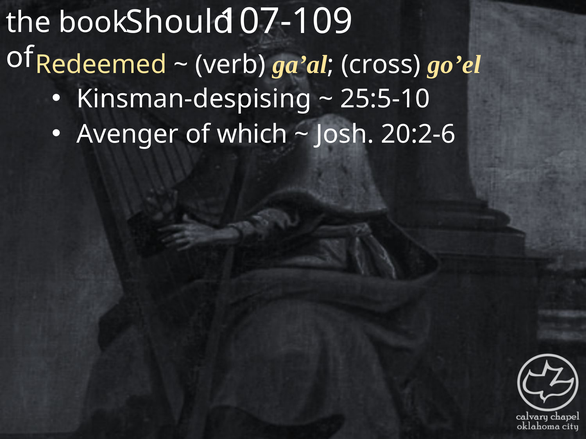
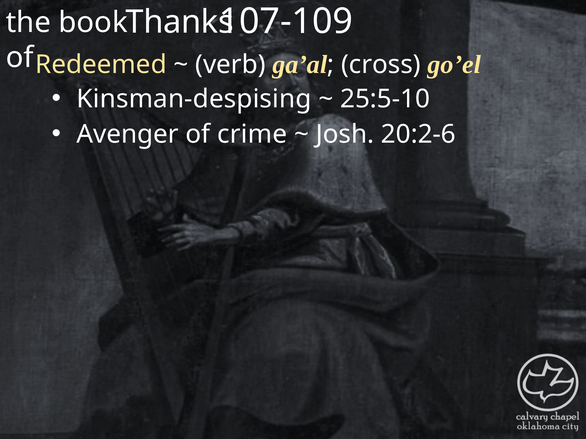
Should: Should -> Thanks
which: which -> crime
